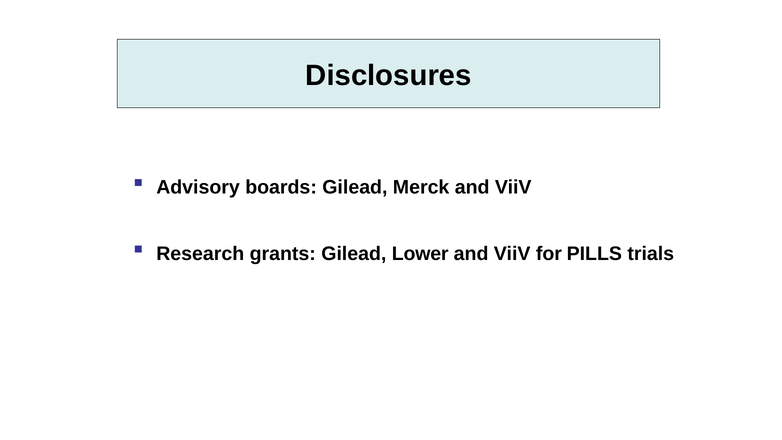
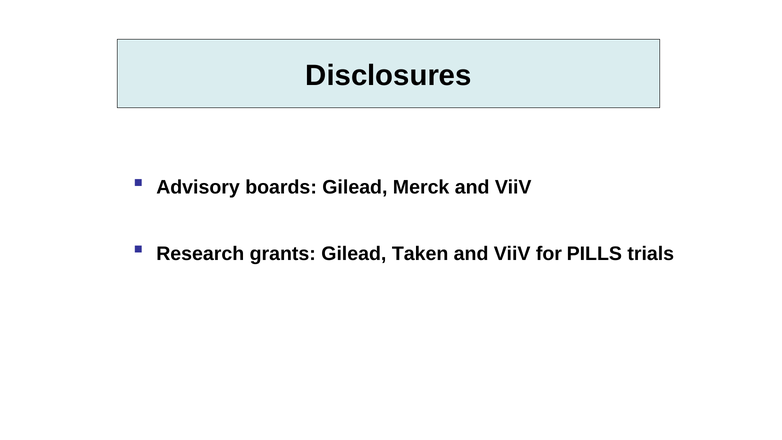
Lower: Lower -> Taken
